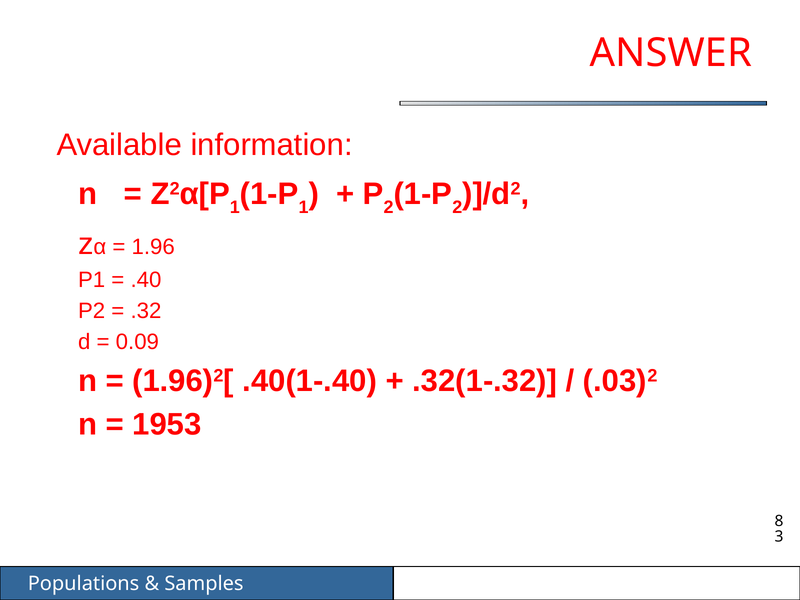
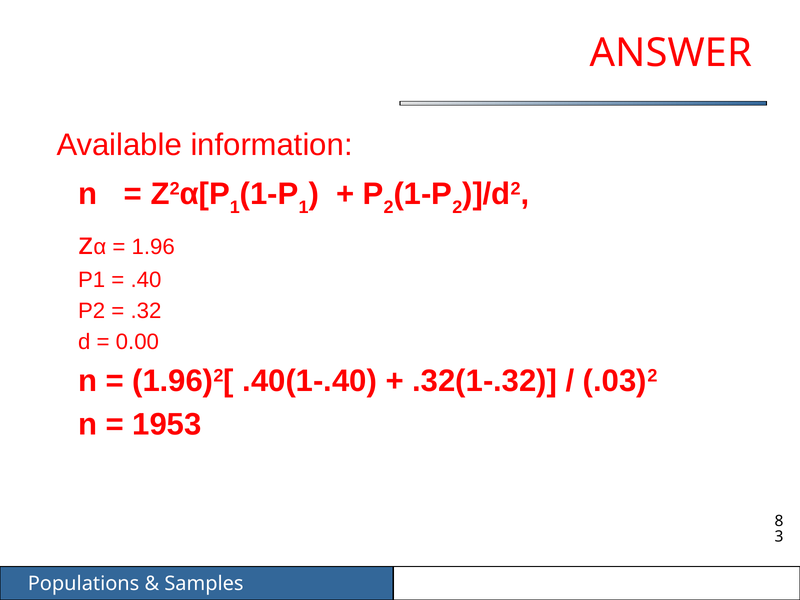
0.09: 0.09 -> 0.00
